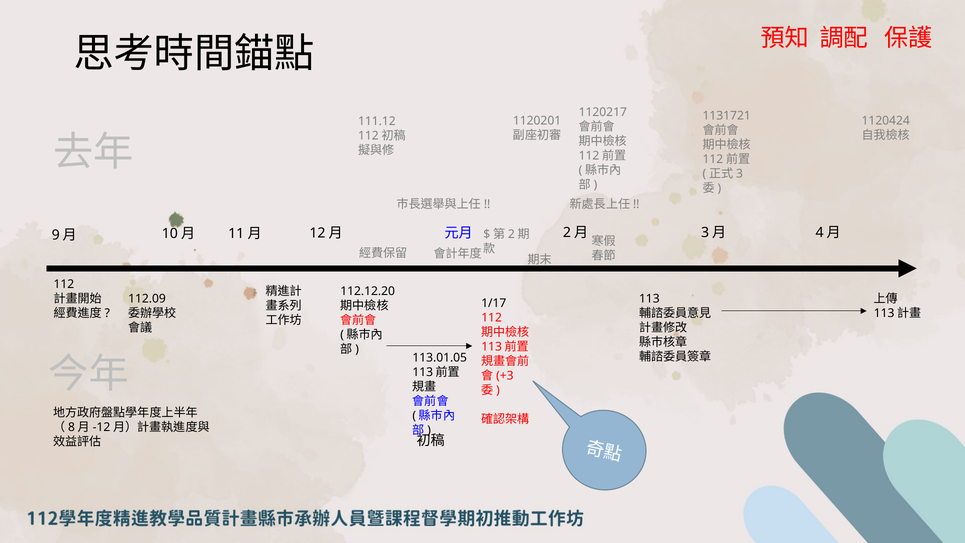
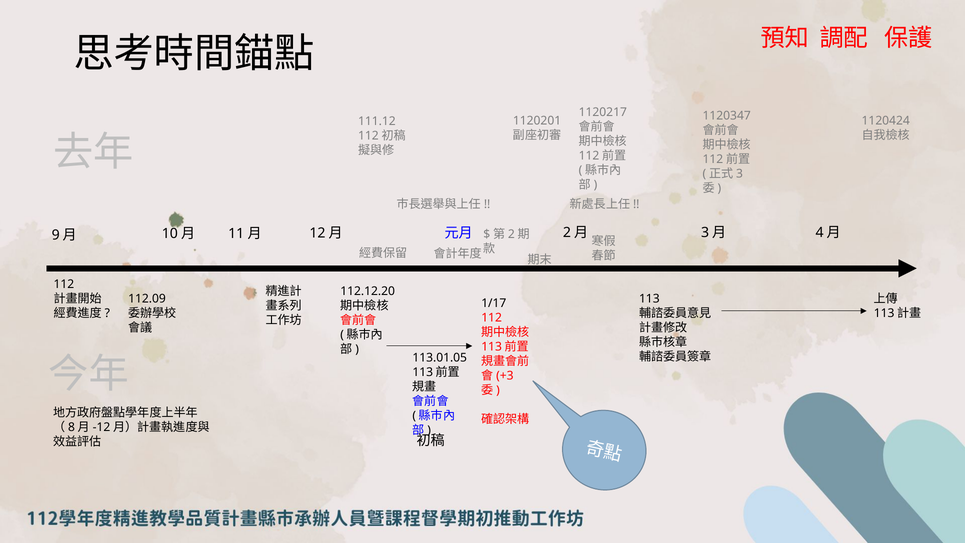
1131721: 1131721 -> 1120347
